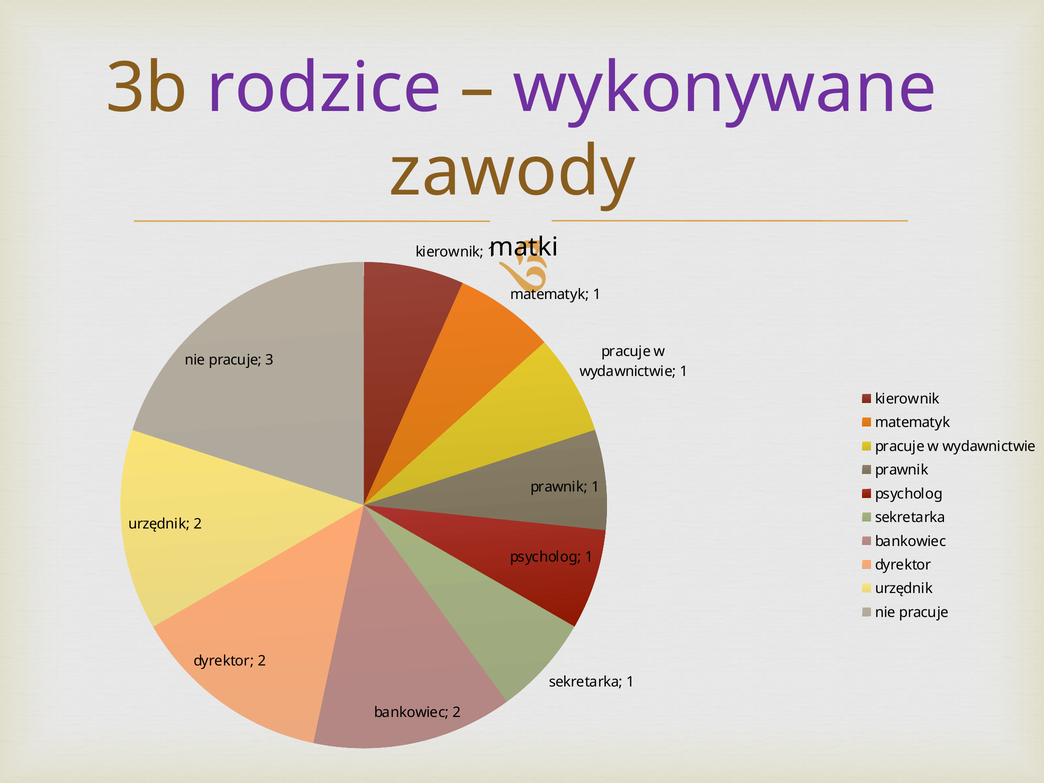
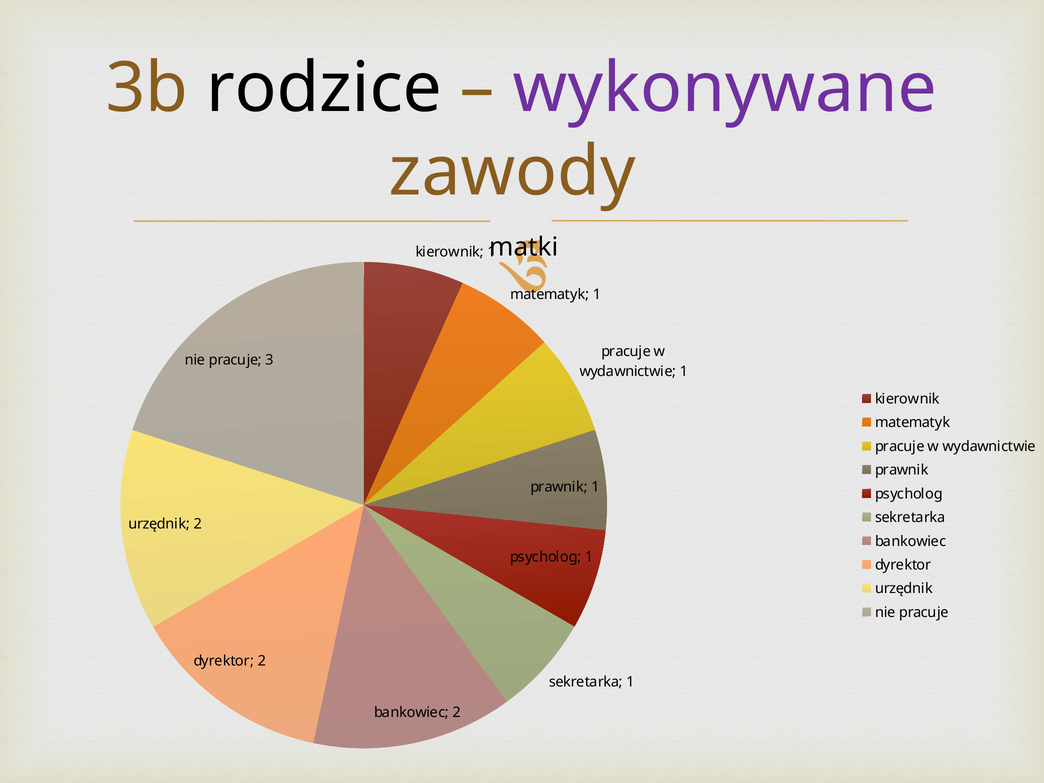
rodzice colour: purple -> black
